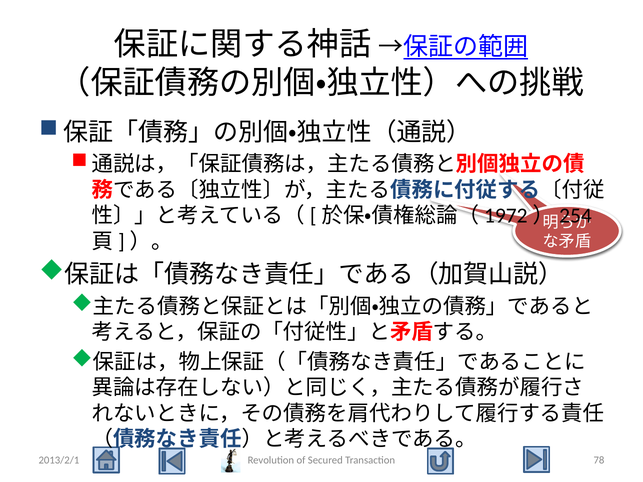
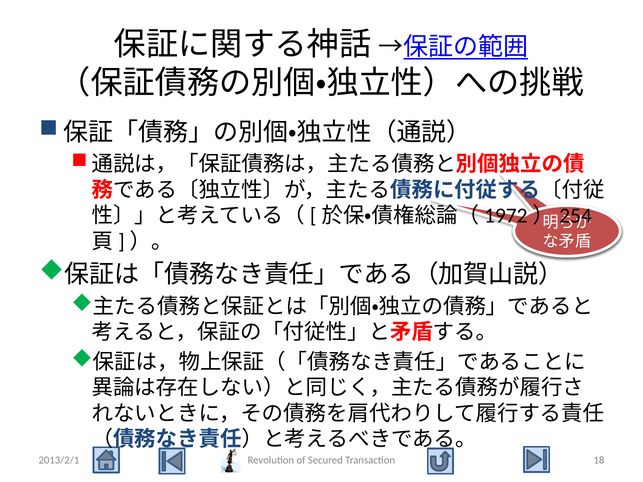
78: 78 -> 18
